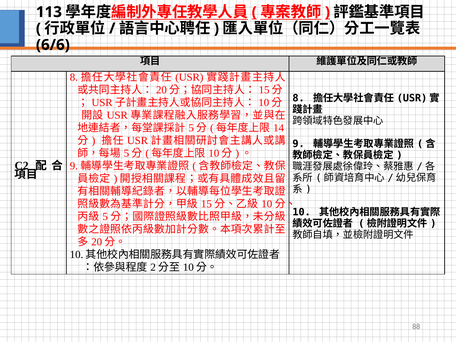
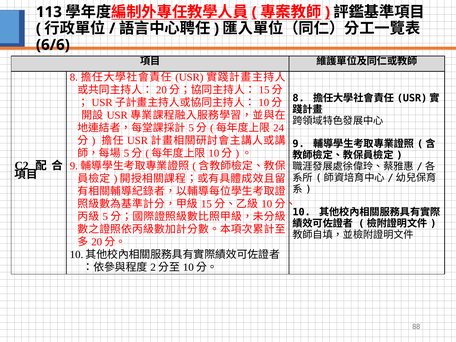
14: 14 -> 24
